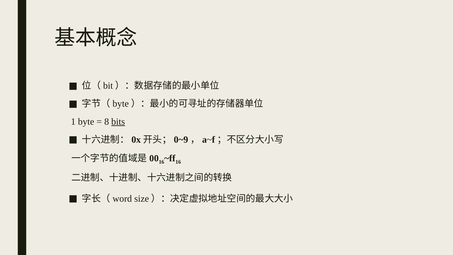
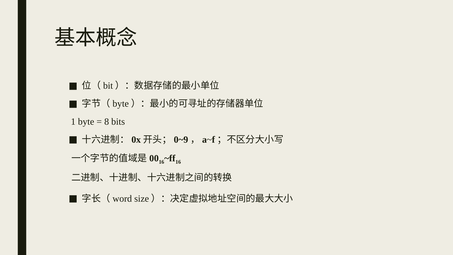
bits underline: present -> none
